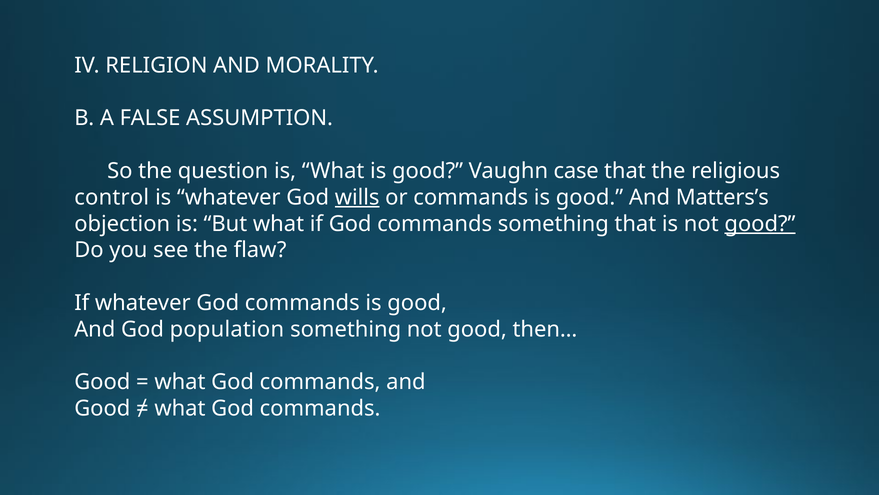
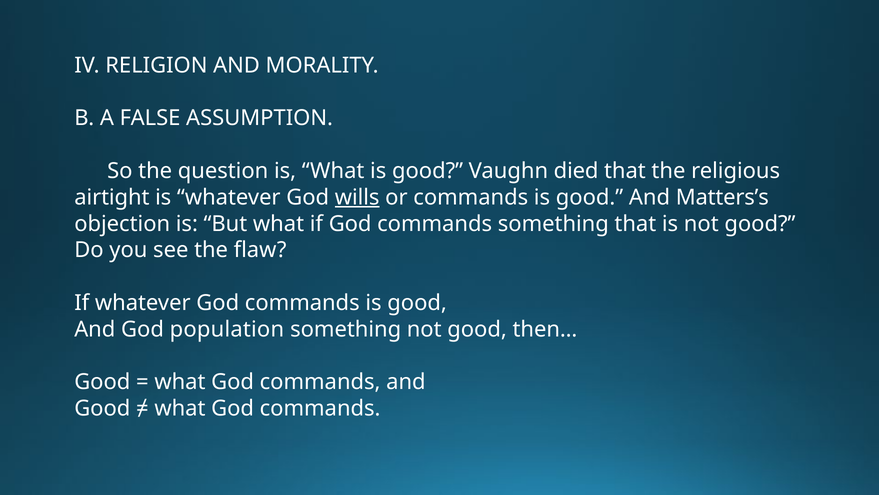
case: case -> died
control: control -> airtight
good at (760, 224) underline: present -> none
